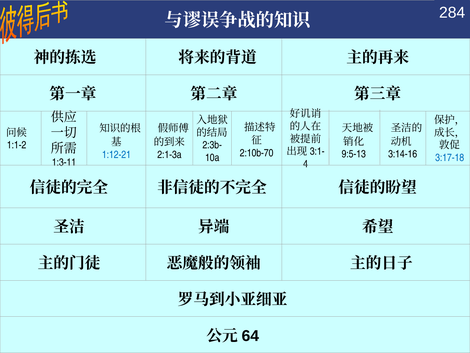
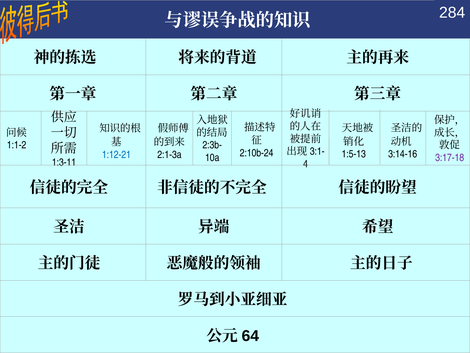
2:10b-70: 2:10b-70 -> 2:10b-24
9:5-13: 9:5-13 -> 1:5-13
3:17-18 colour: blue -> purple
